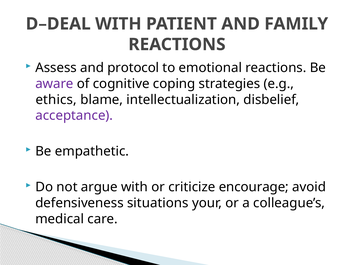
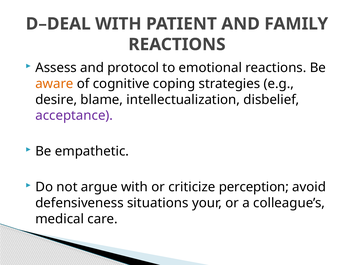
aware colour: purple -> orange
ethics: ethics -> desire
encourage: encourage -> perception
